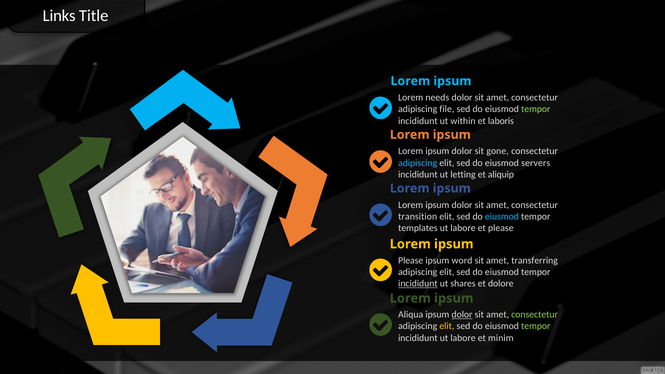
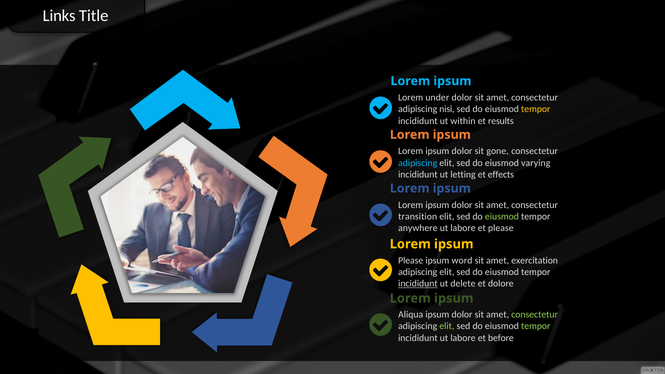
needs: needs -> under
file: file -> nisi
tempor at (536, 109) colour: light green -> yellow
laboris: laboris -> results
servers: servers -> varying
aliquip: aliquip -> effects
eiusmod at (502, 217) colour: light blue -> light green
templates: templates -> anywhere
transferring: transferring -> exercitation
shares: shares -> delete
dolor at (462, 315) underline: present -> none
elit at (447, 326) colour: yellow -> light green
minim: minim -> before
